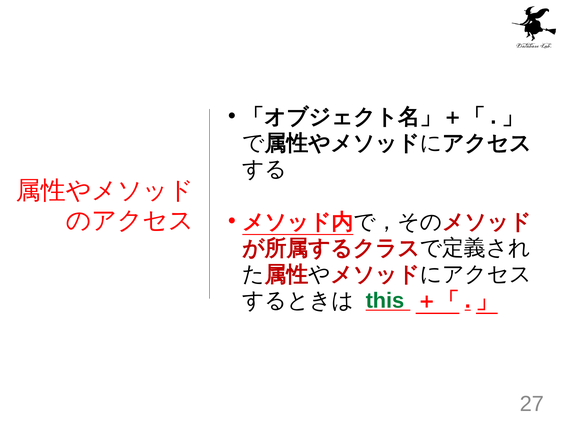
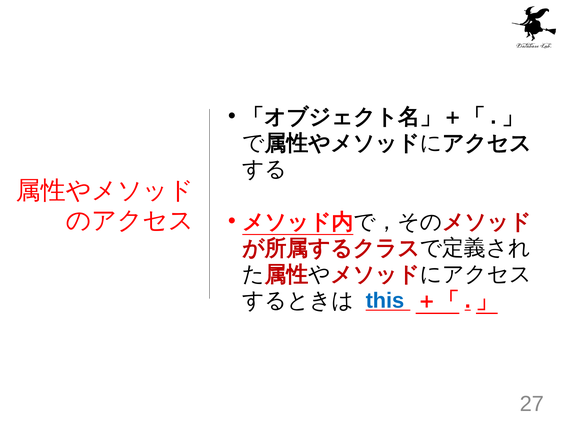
this colour: green -> blue
